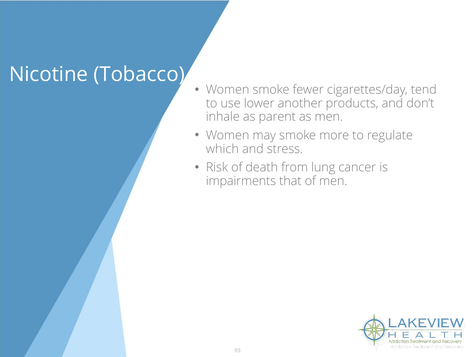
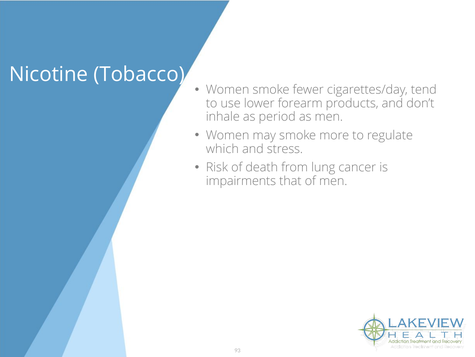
another: another -> forearm
parent: parent -> period
